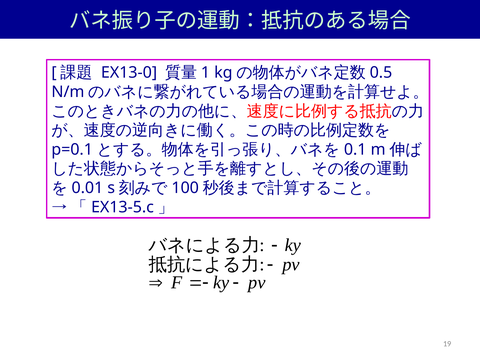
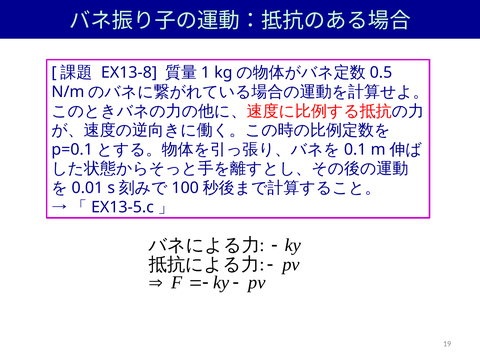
EX13-0: EX13-0 -> EX13-8
